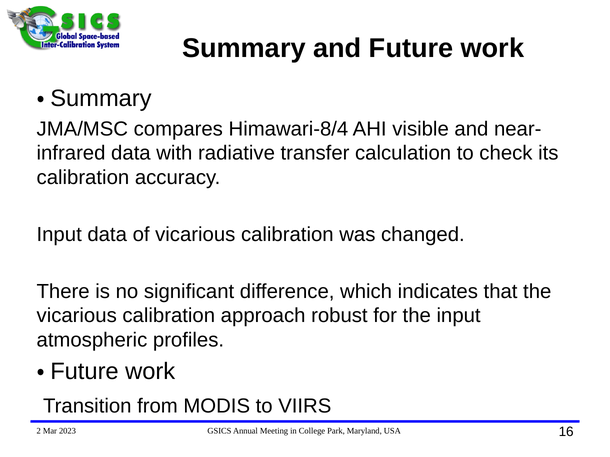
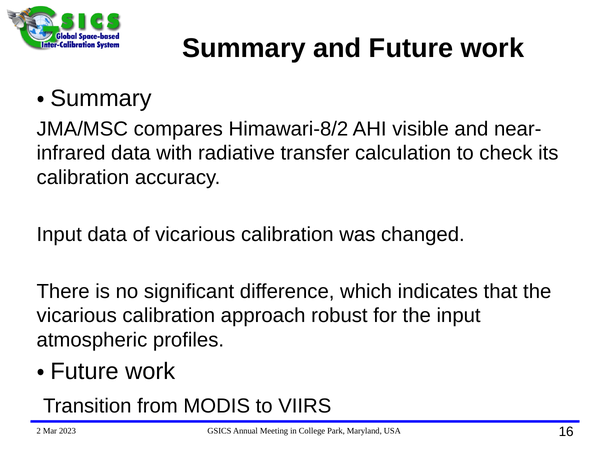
Himawari-8/4: Himawari-8/4 -> Himawari-8/2
